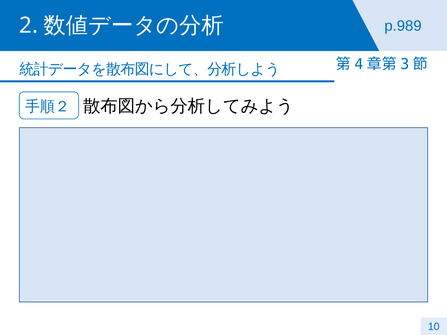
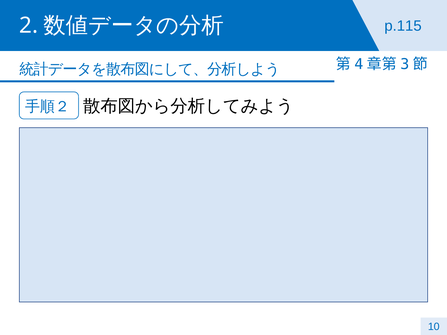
p.989: p.989 -> p.115
